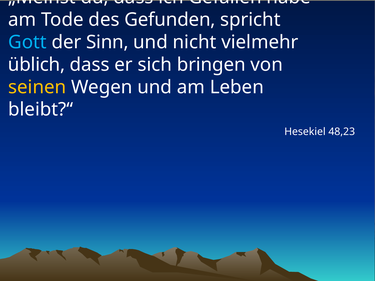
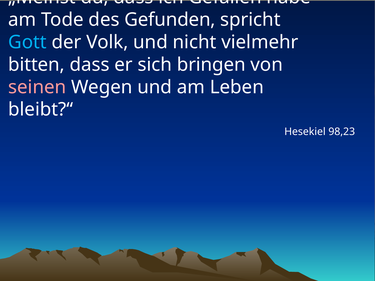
Sinn: Sinn -> Volk
üblich: üblich -> bitten
seinen colour: yellow -> pink
48,23: 48,23 -> 98,23
